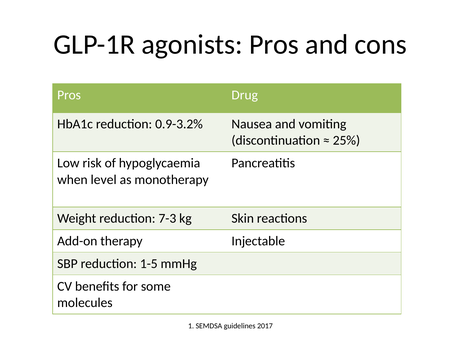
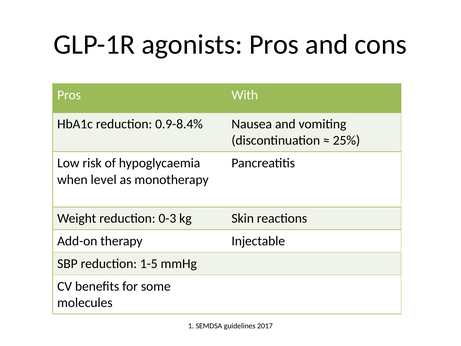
Drug: Drug -> With
0.9-3.2%: 0.9-3.2% -> 0.9-8.4%
7-3: 7-3 -> 0-3
